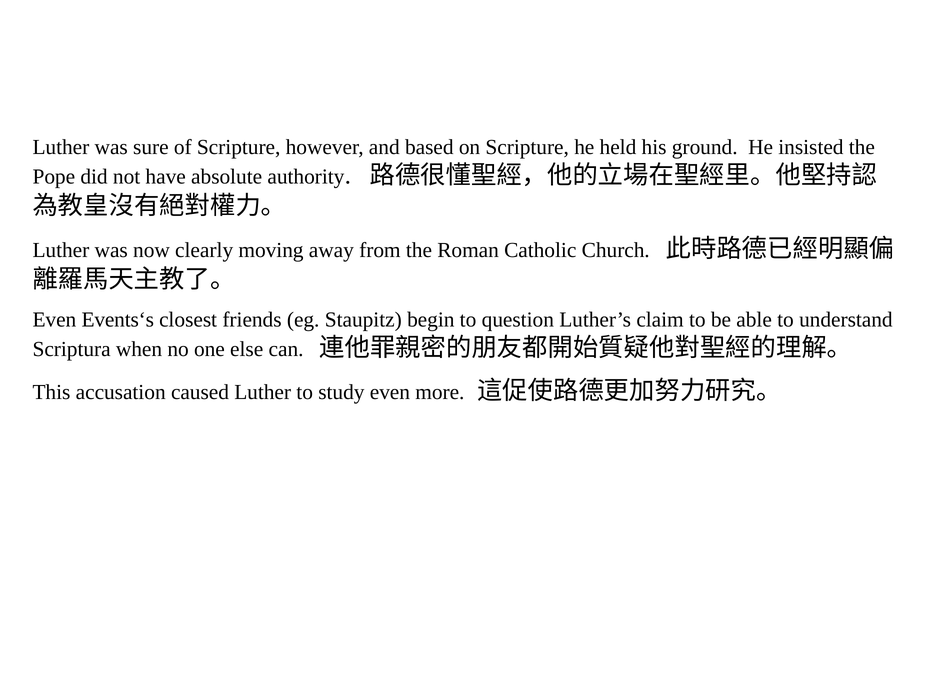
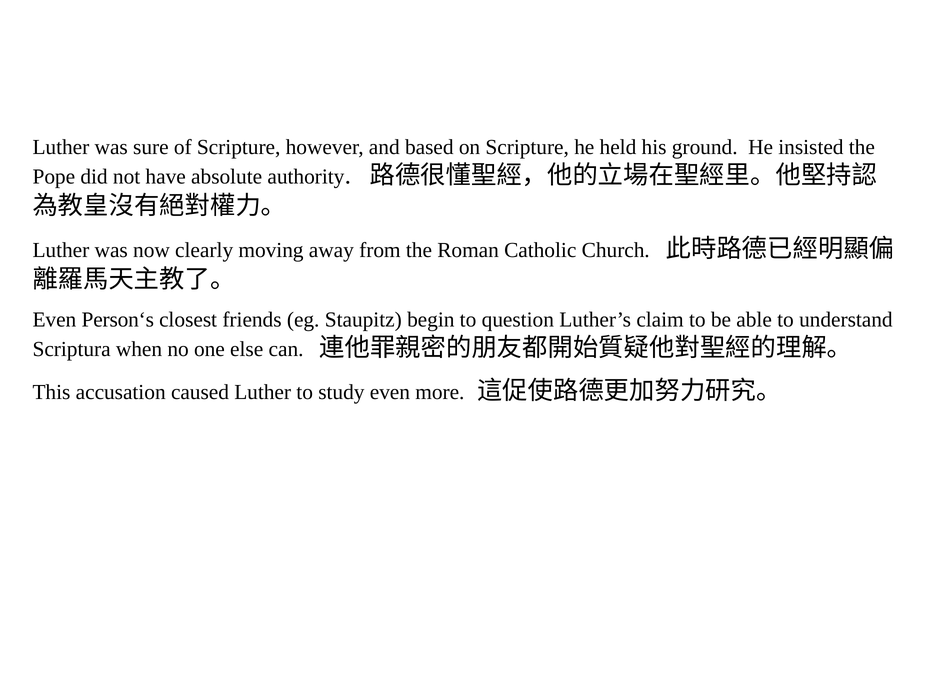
Events‘s: Events‘s -> Person‘s
